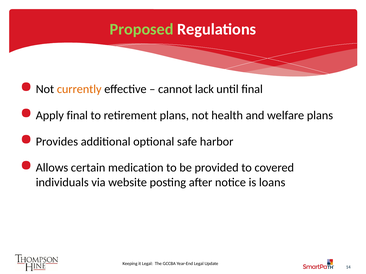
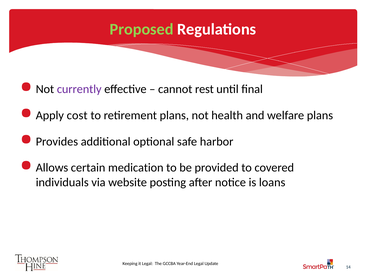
currently colour: orange -> purple
lack: lack -> rest
Apply final: final -> cost
